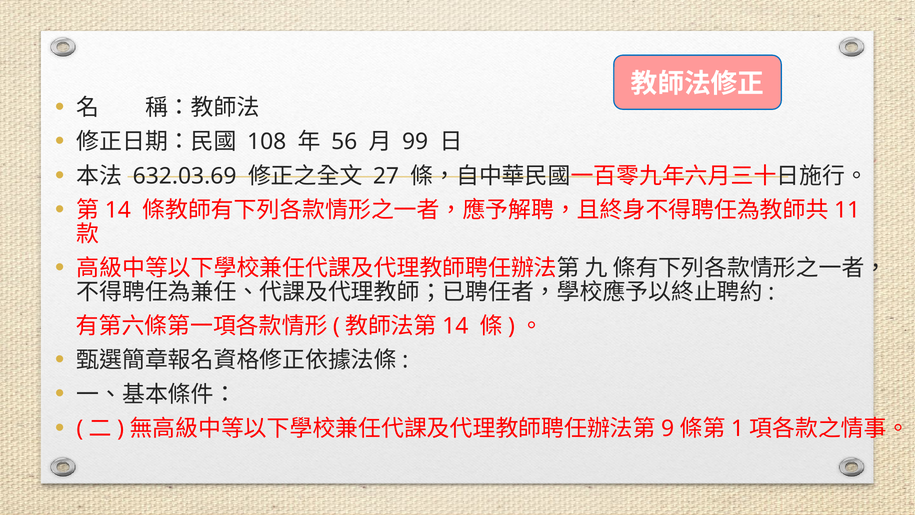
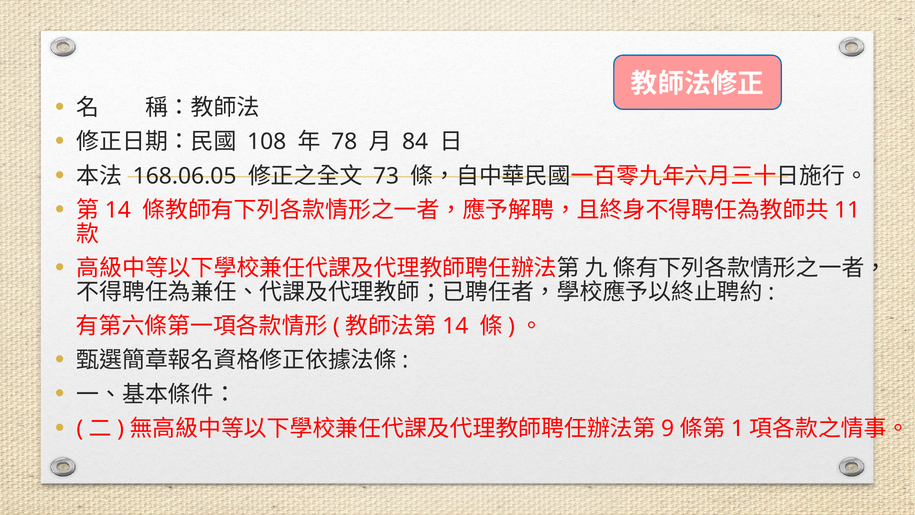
56: 56 -> 78
99: 99 -> 84
632.03.69: 632.03.69 -> 168.06.05
27: 27 -> 73
